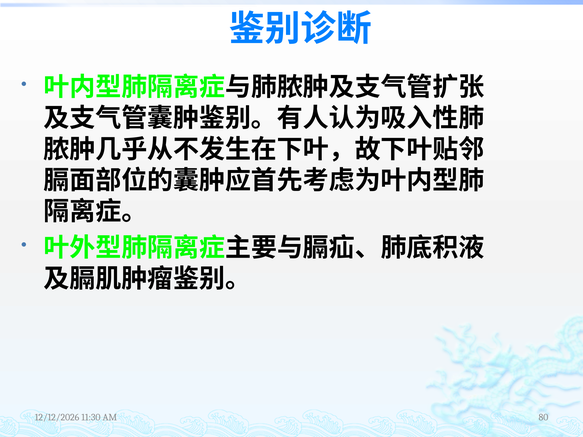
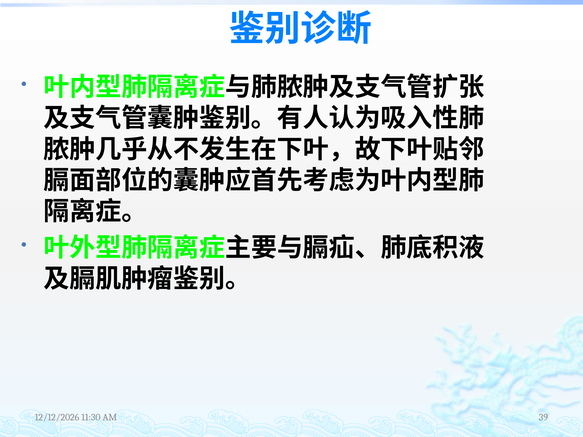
80: 80 -> 39
